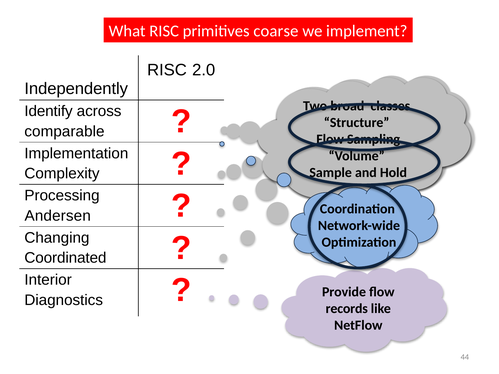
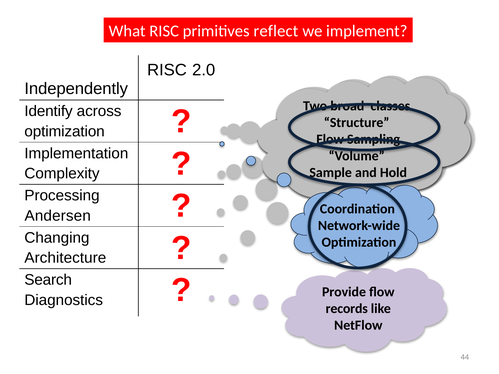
coarse: coarse -> reflect
comparable at (64, 131): comparable -> optimization
Coordinated: Coordinated -> Architecture
Interior: Interior -> Search
